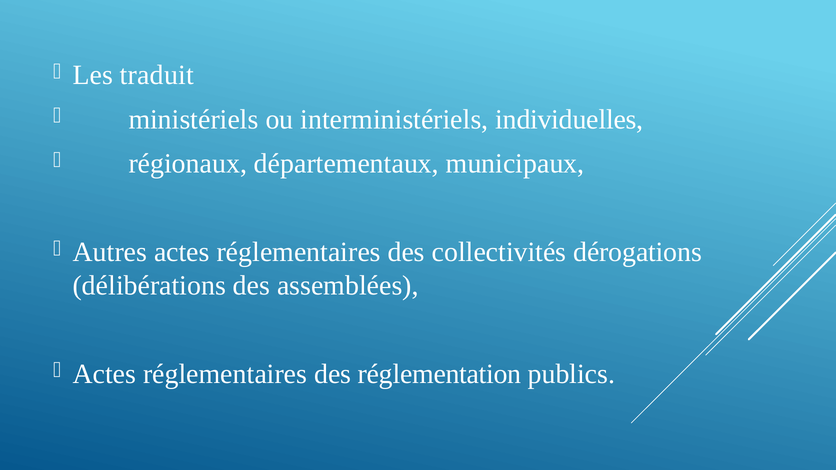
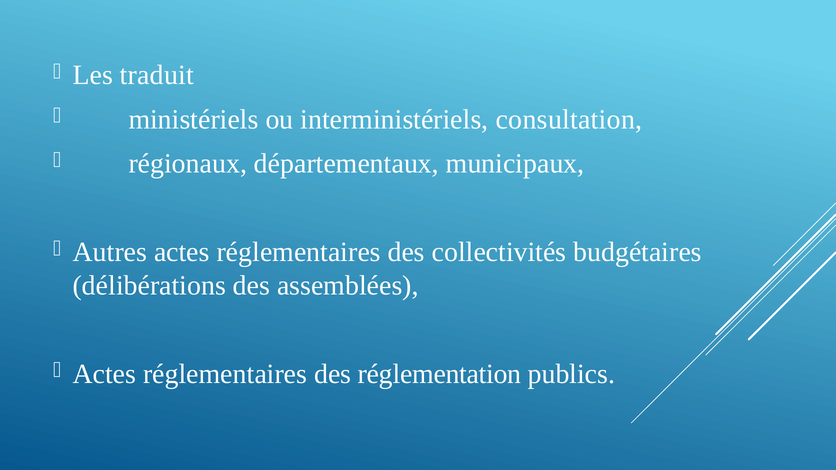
individuelles: individuelles -> consultation
dérogations: dérogations -> budgétaires
